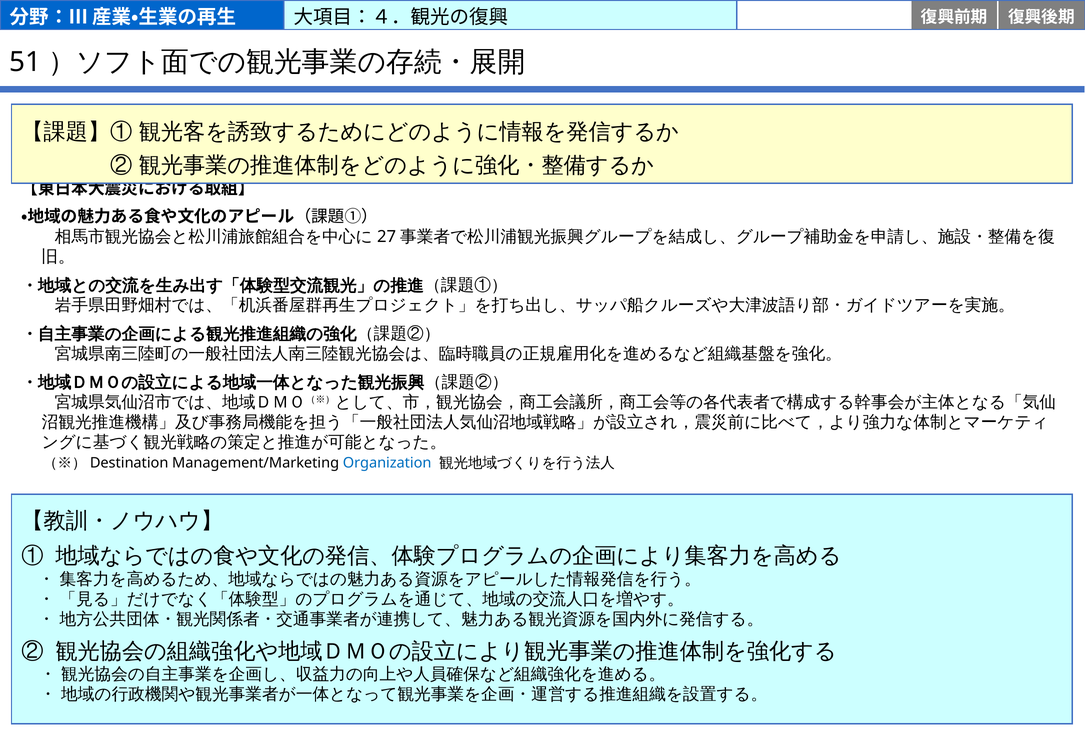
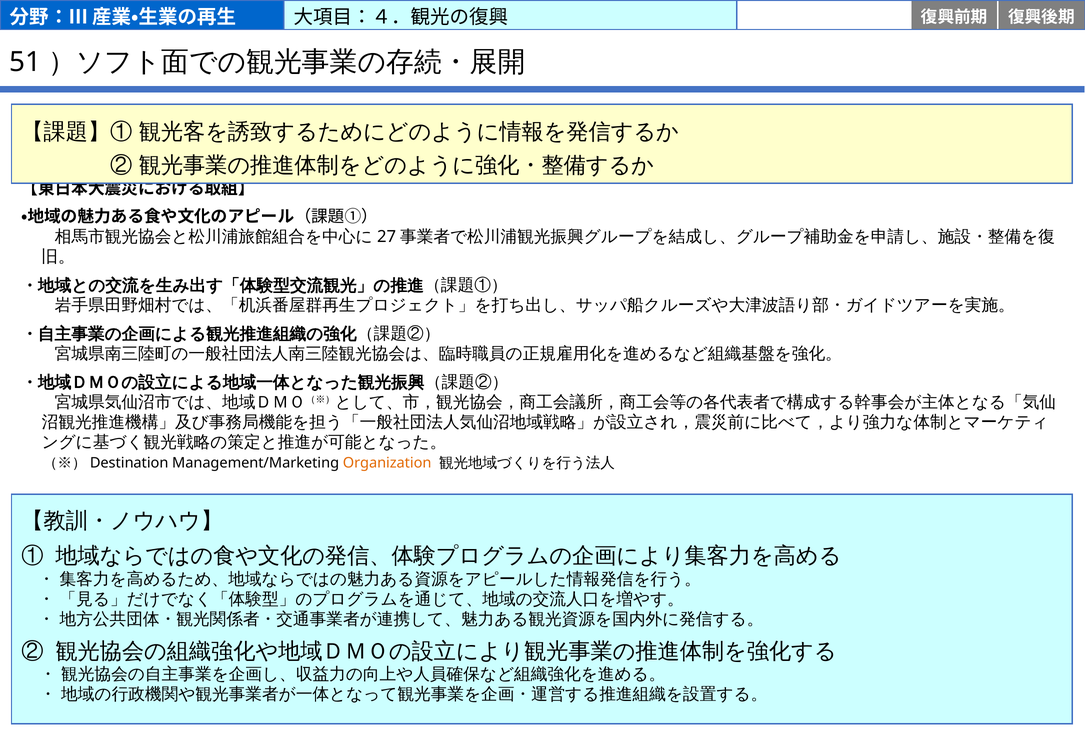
Organization colour: blue -> orange
